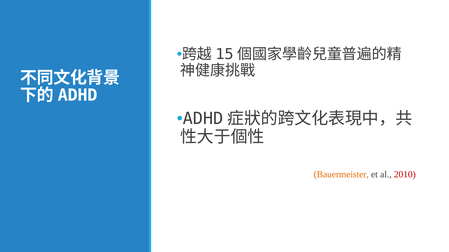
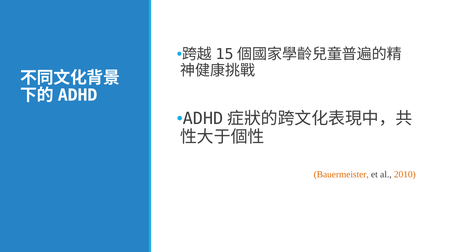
2010 colour: red -> orange
